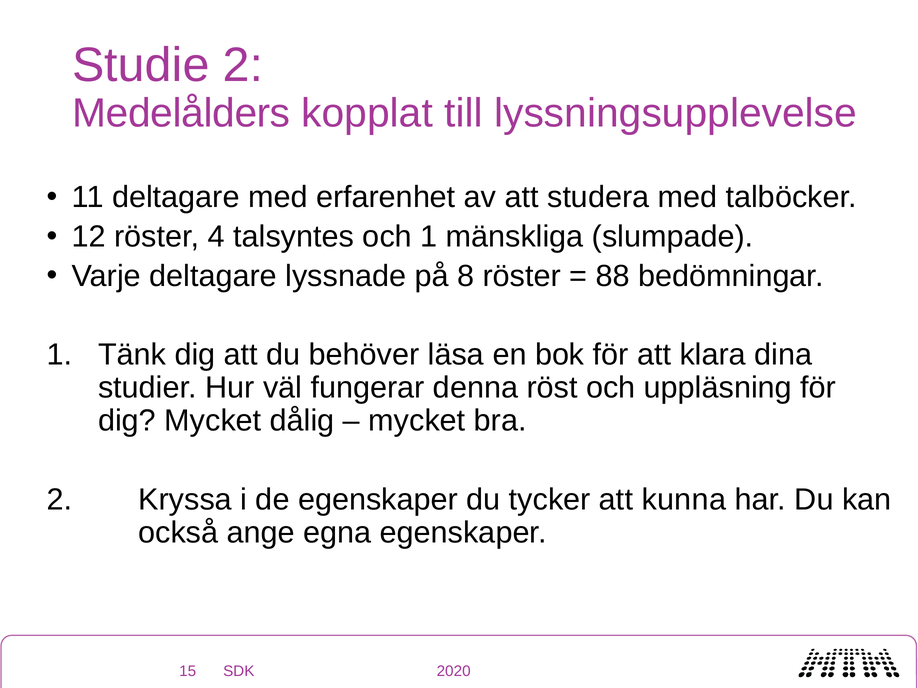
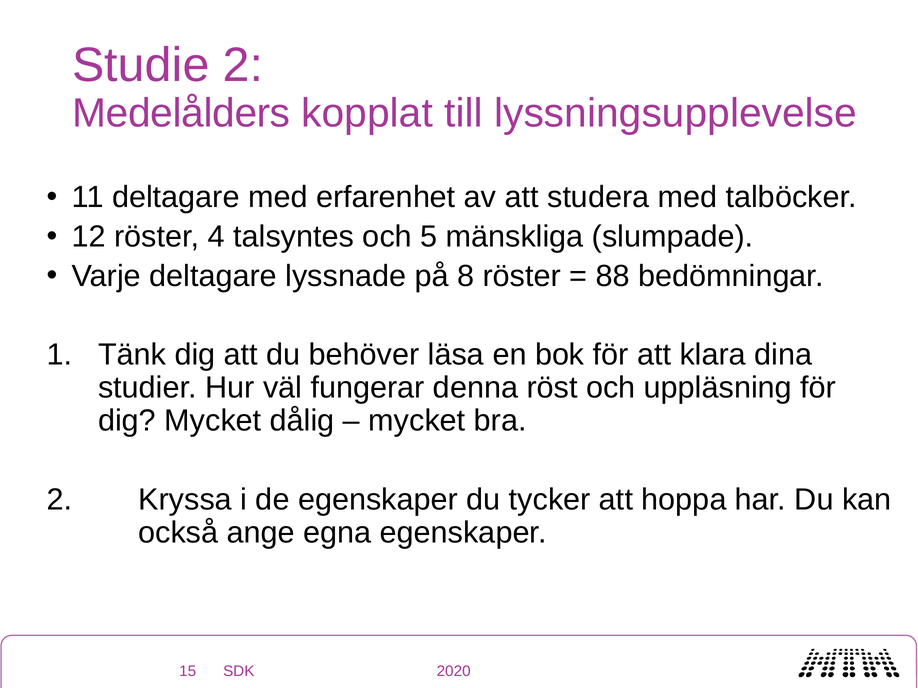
och 1: 1 -> 5
kunna: kunna -> hoppa
